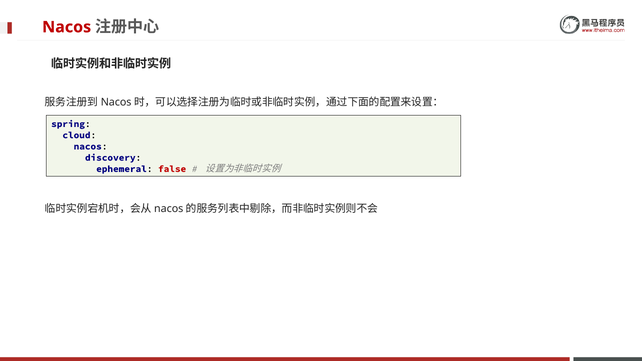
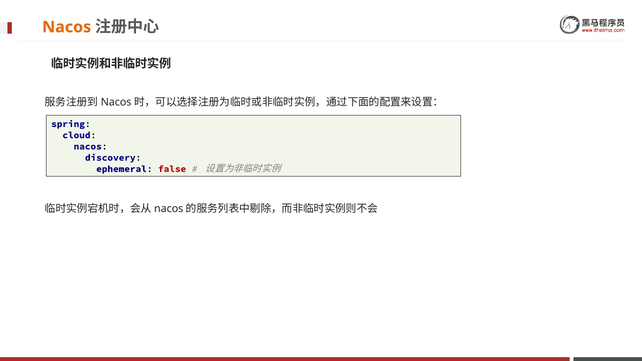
Nacos at (67, 27) colour: red -> orange
